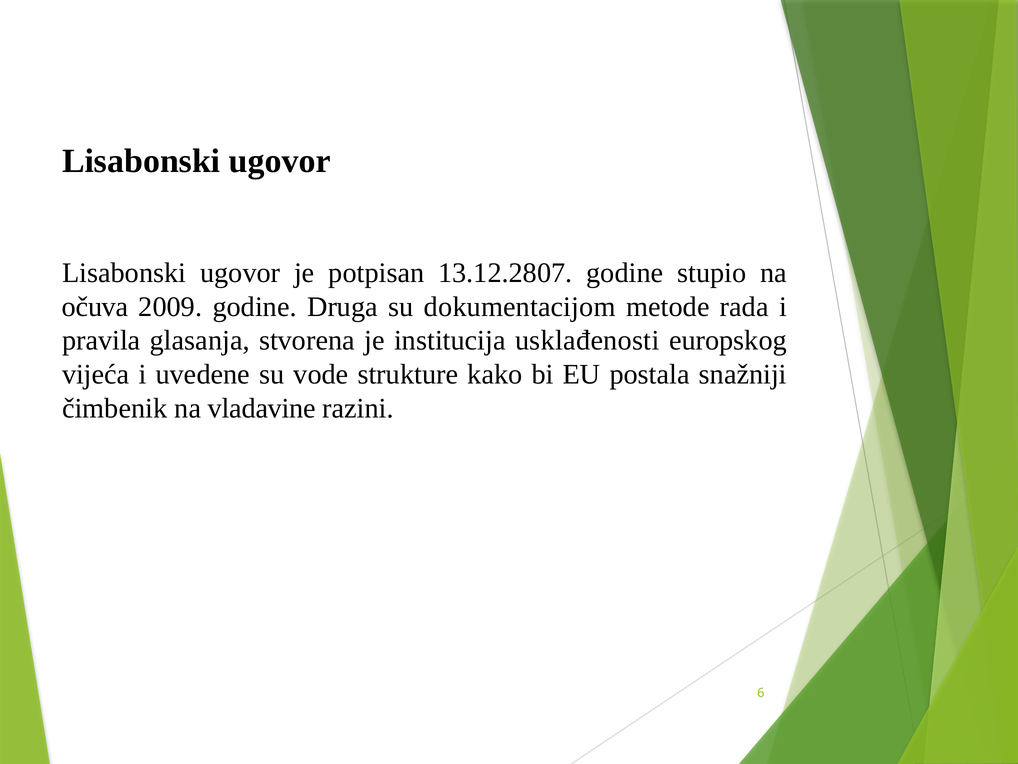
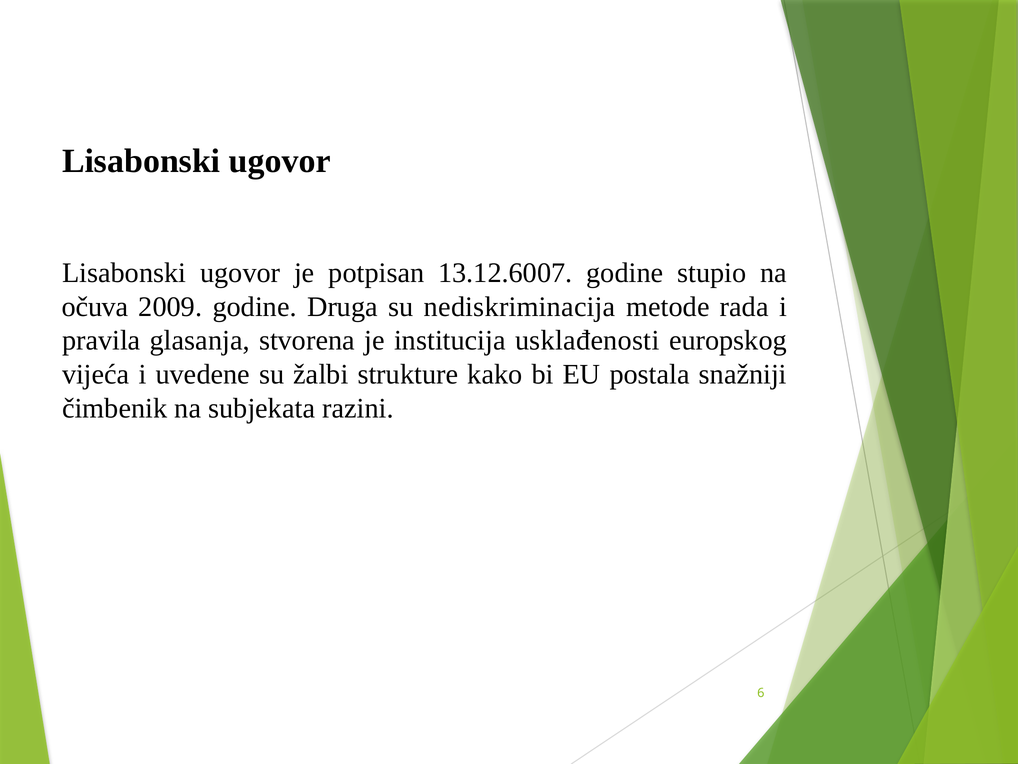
13.12.2807: 13.12.2807 -> 13.12.6007
dokumentacijom: dokumentacijom -> nediskriminacija
vode: vode -> žalbi
vladavine: vladavine -> subjekata
